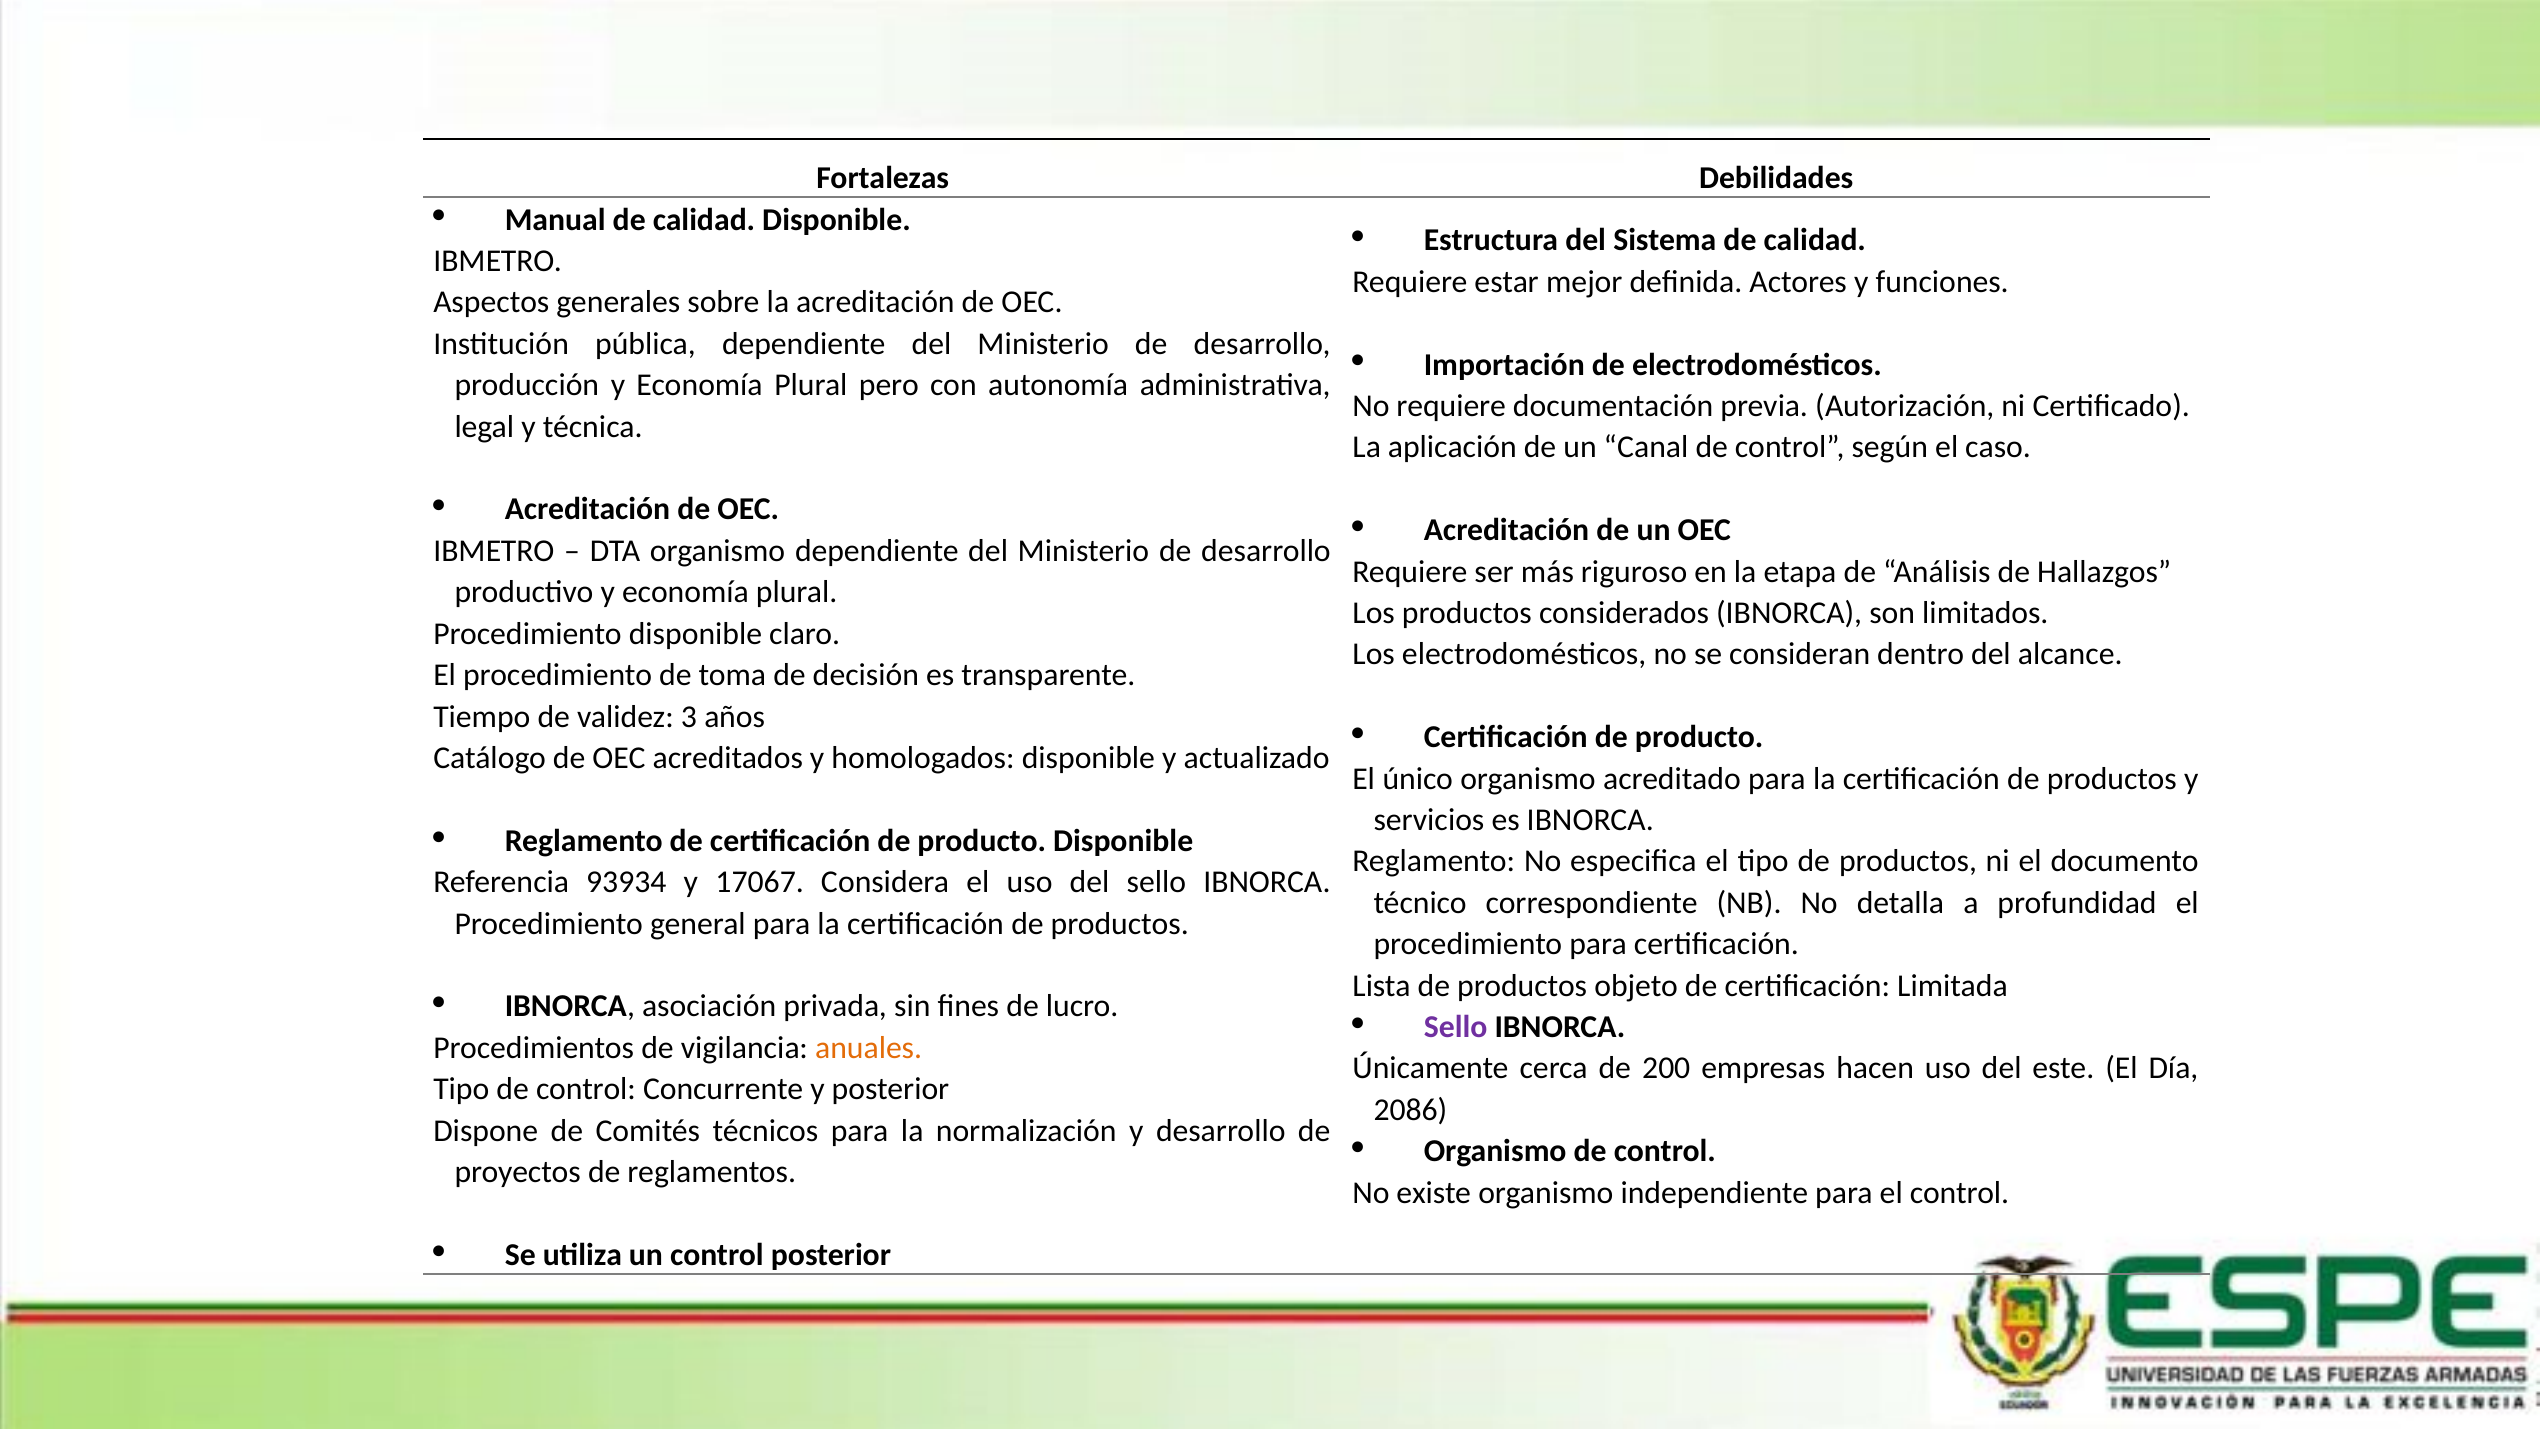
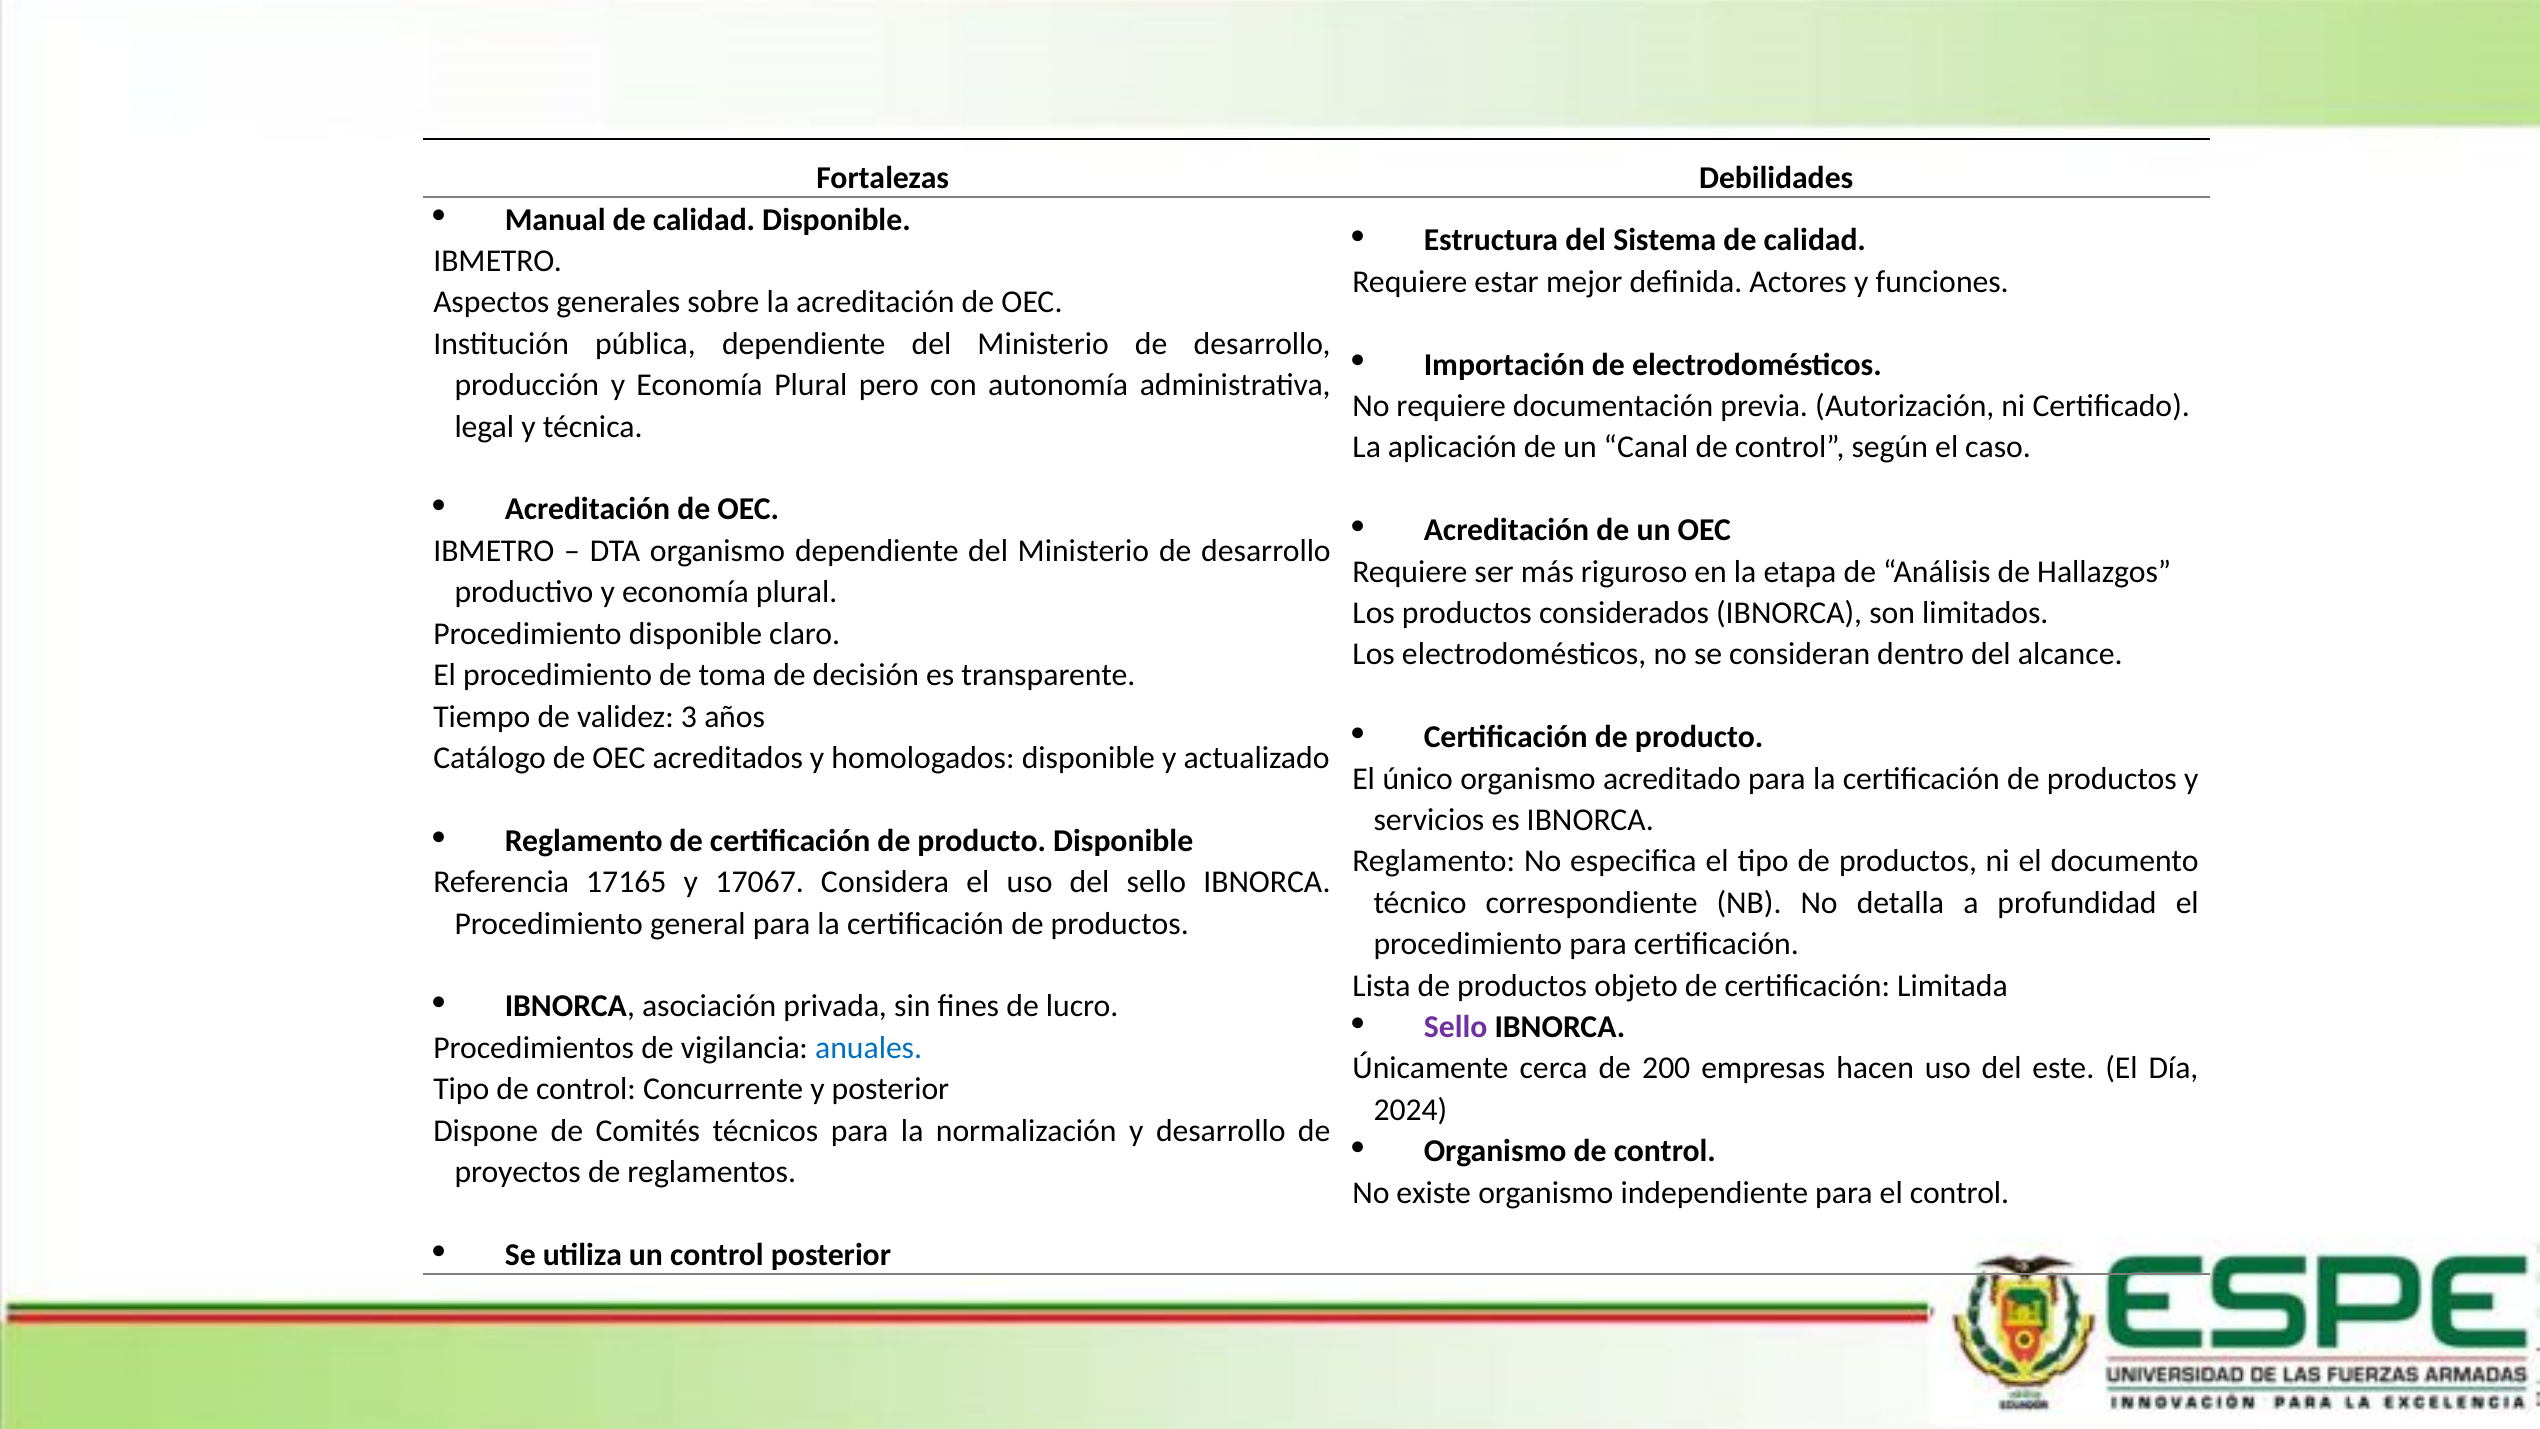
93934: 93934 -> 17165
anuales colour: orange -> blue
2086: 2086 -> 2024
